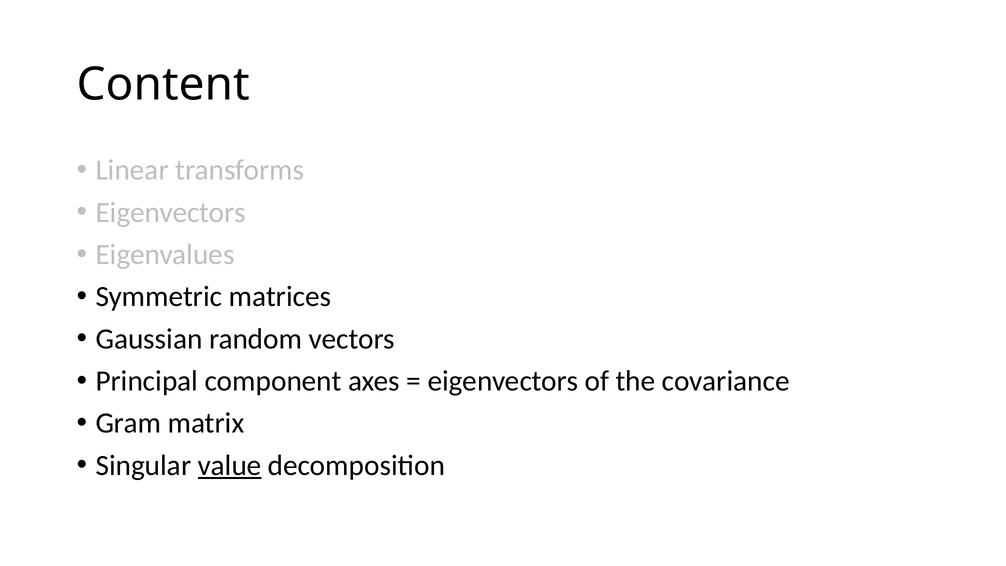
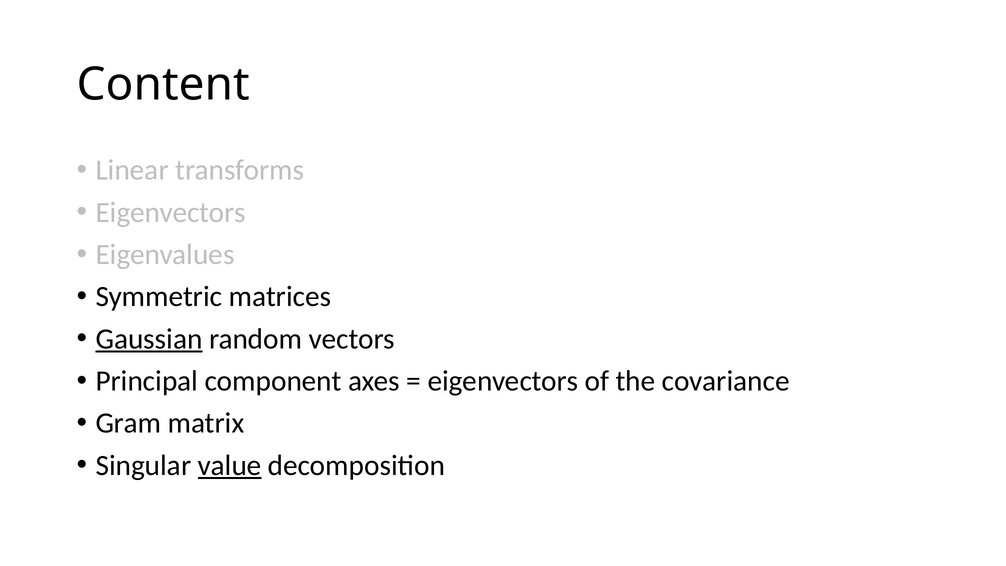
Gaussian underline: none -> present
